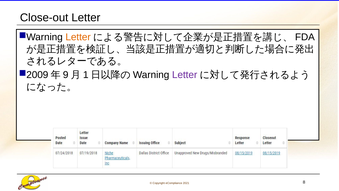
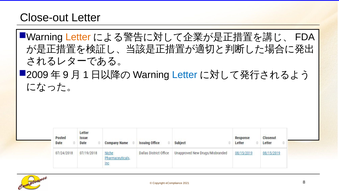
Letter at (185, 75) colour: purple -> blue
